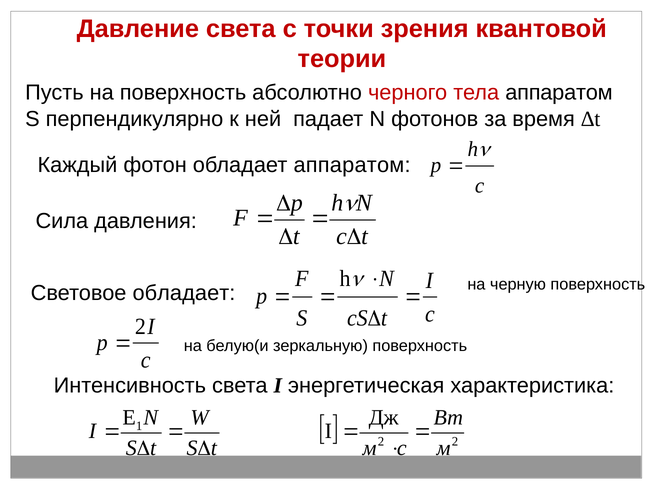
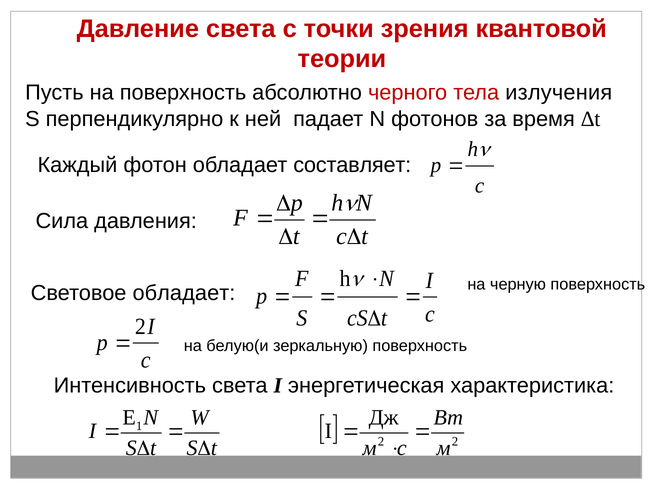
тела аппаратом: аппаратом -> излучения
обладает аппаратом: аппаратом -> составляет
